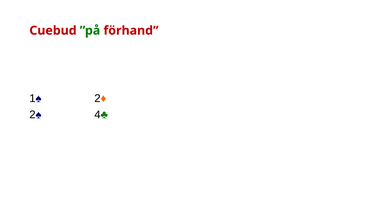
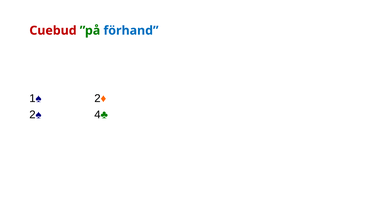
förhand colour: red -> blue
